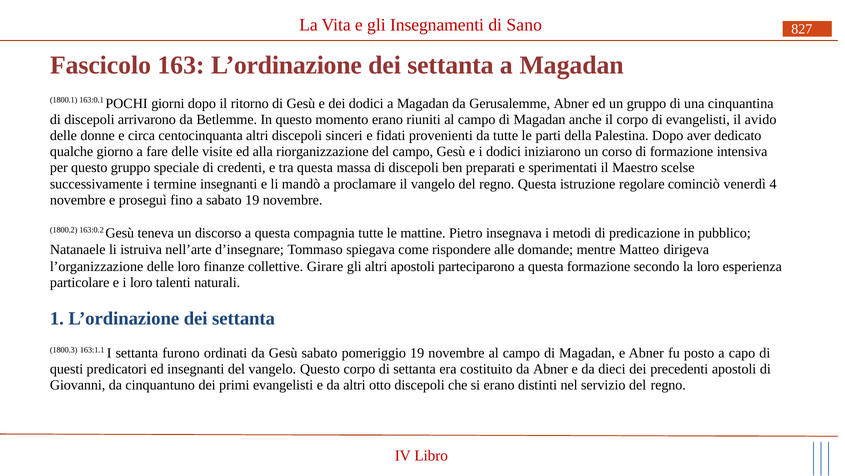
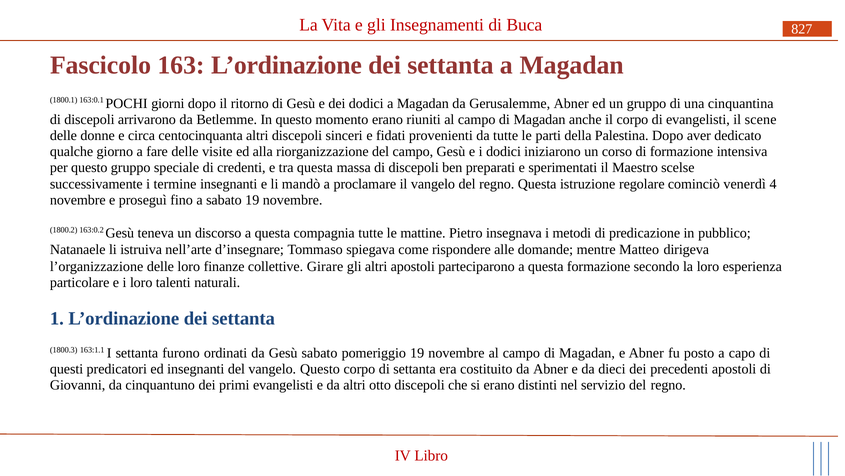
Sano: Sano -> Buca
avido: avido -> scene
